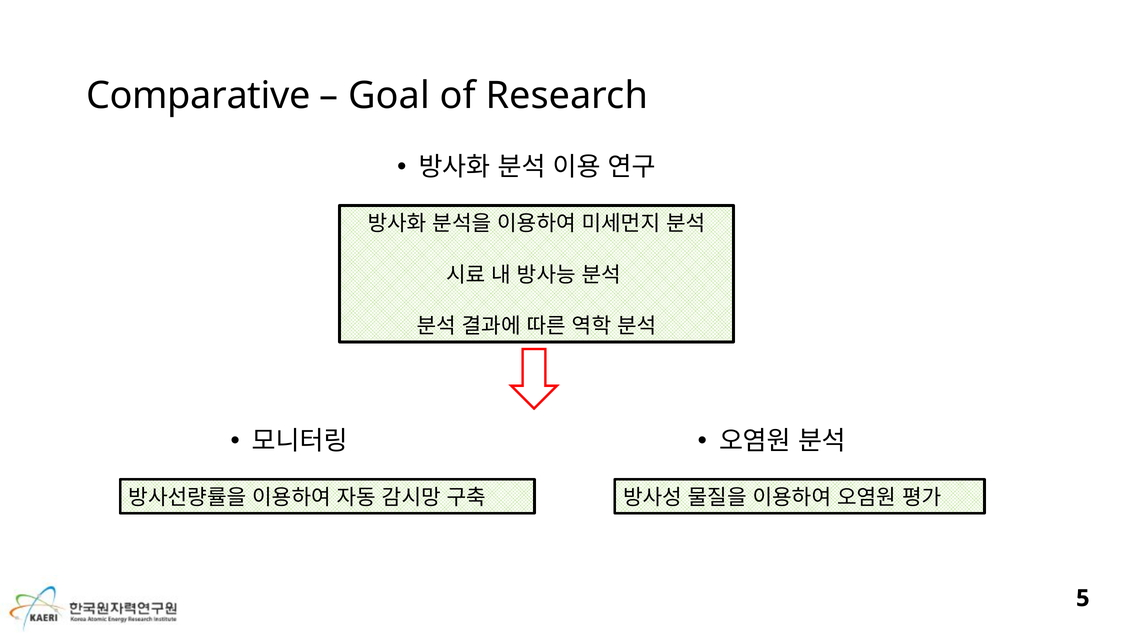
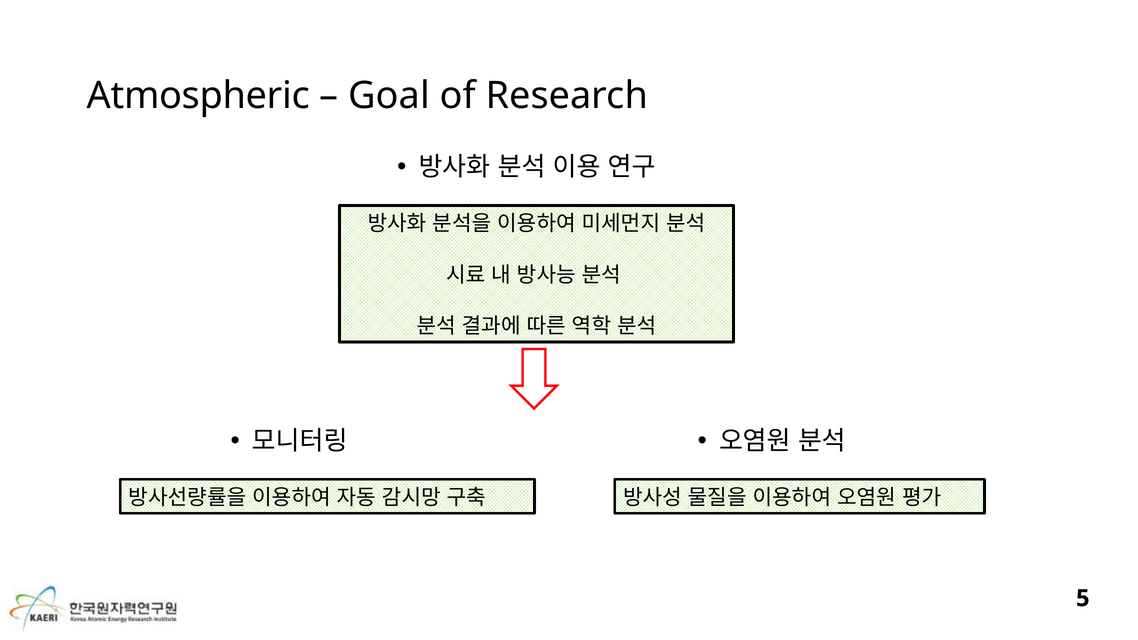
Comparative: Comparative -> Atmospheric
